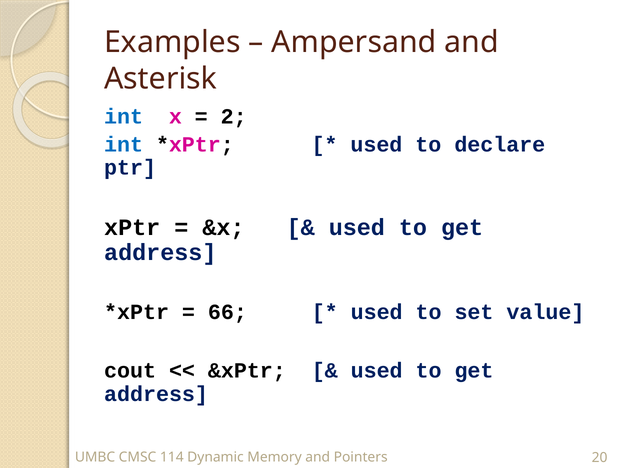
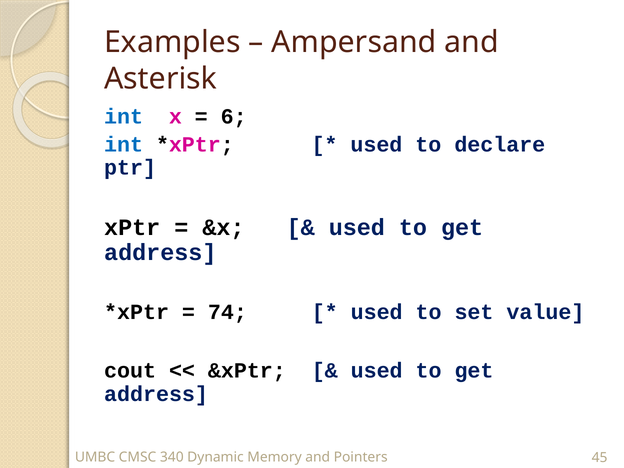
2: 2 -> 6
66: 66 -> 74
114: 114 -> 340
20: 20 -> 45
